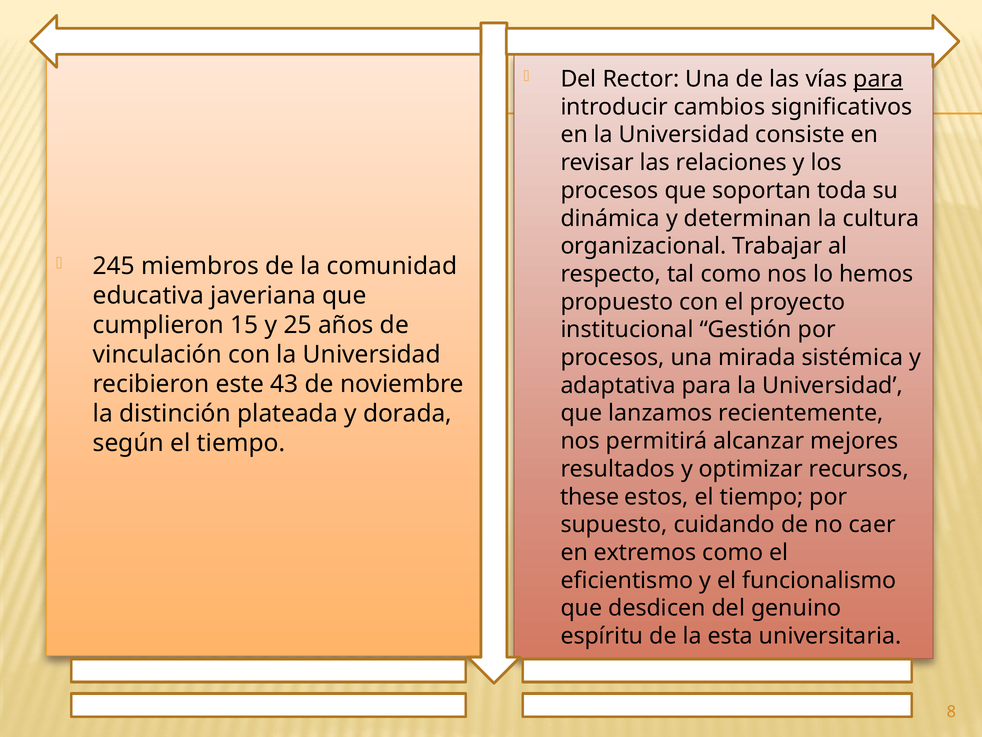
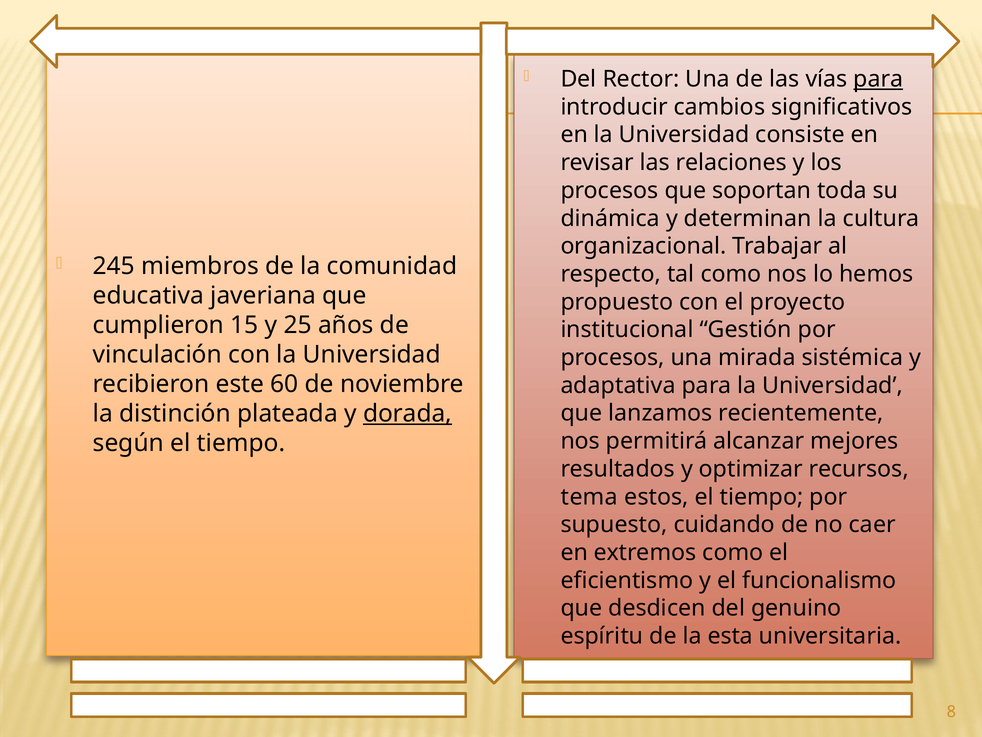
43: 43 -> 60
dorada underline: none -> present
these: these -> tema
